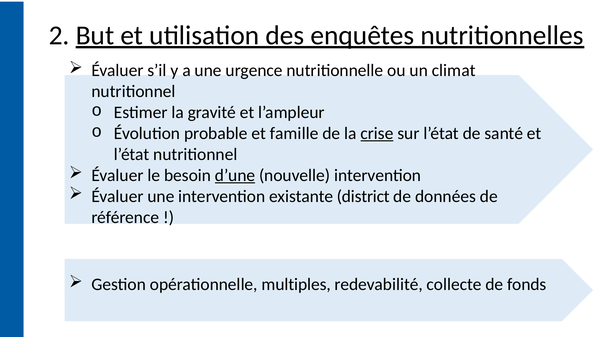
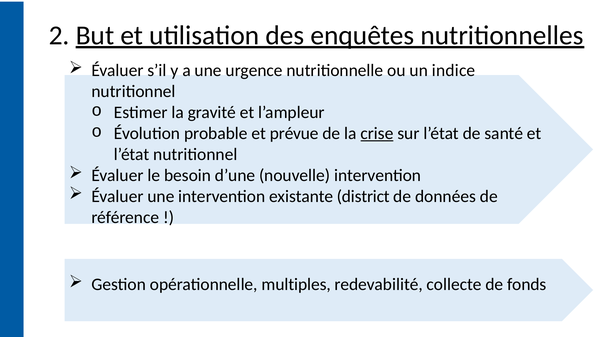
climat: climat -> indice
famille: famille -> prévue
d’une underline: present -> none
